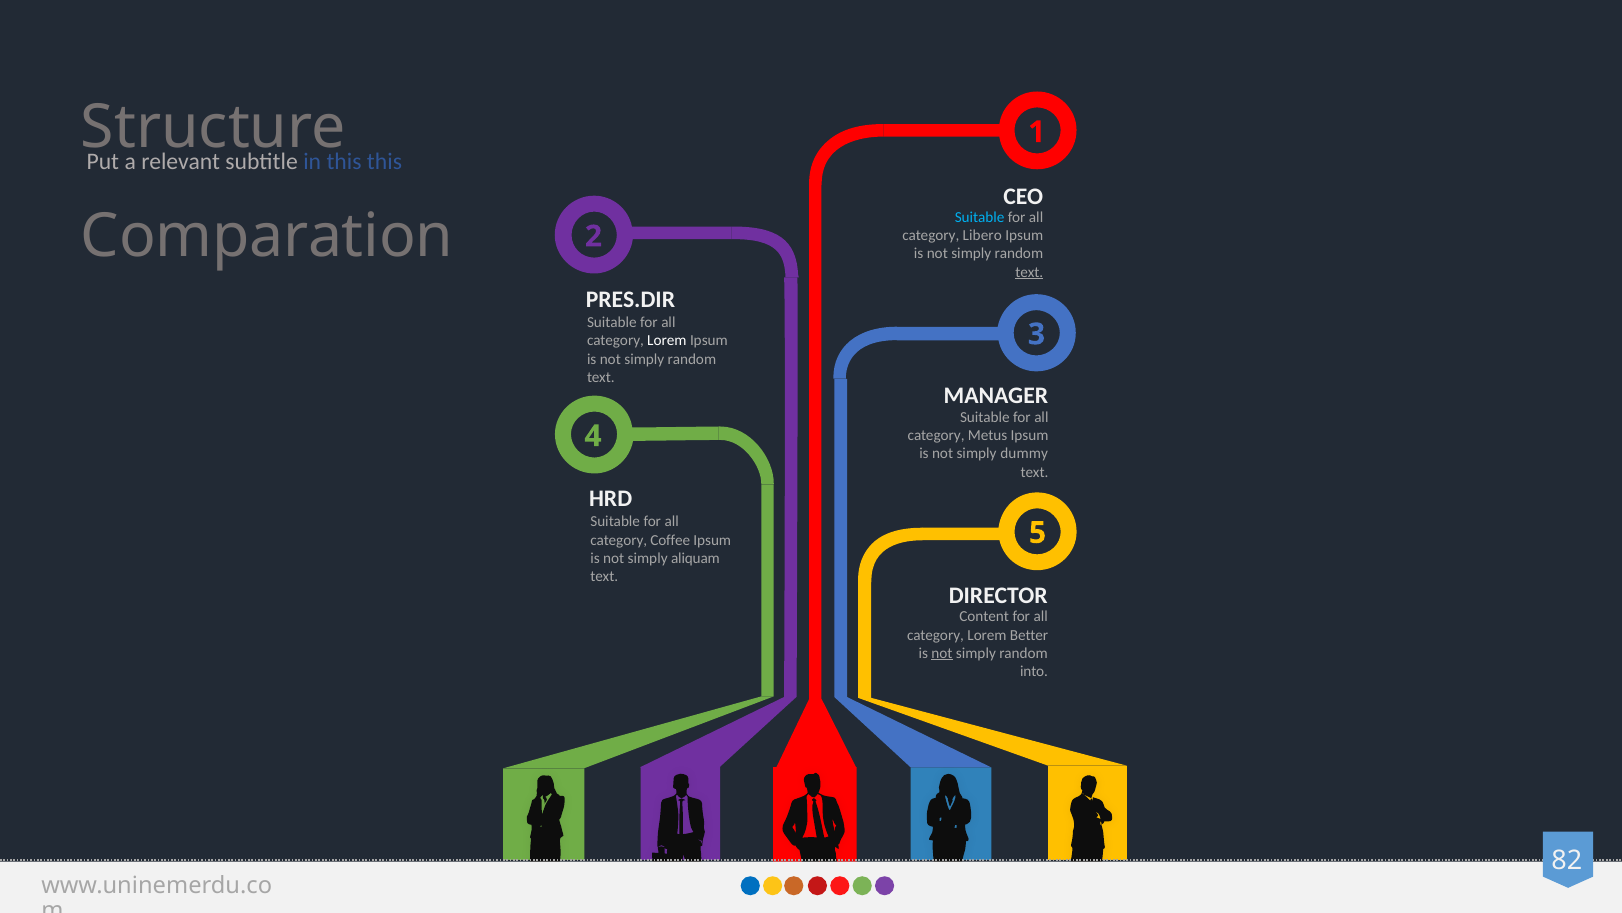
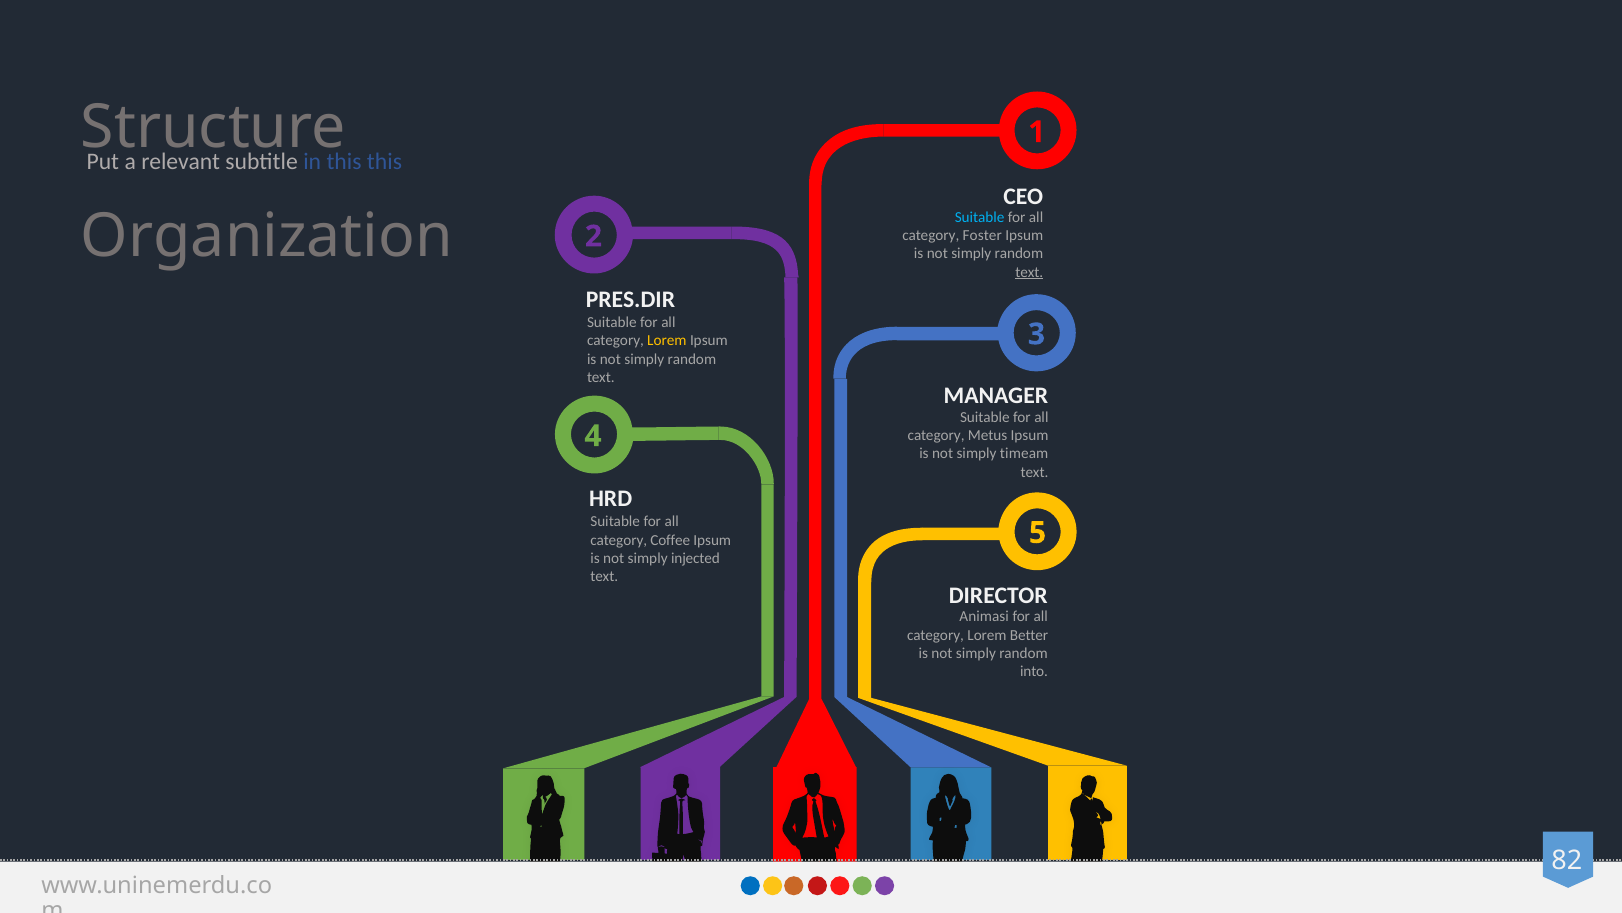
Comparation: Comparation -> Organization
Libero: Libero -> Foster
Lorem at (667, 341) colour: white -> yellow
dummy: dummy -> timeam
aliquam: aliquam -> injected
Content: Content -> Animasi
not at (942, 653) underline: present -> none
